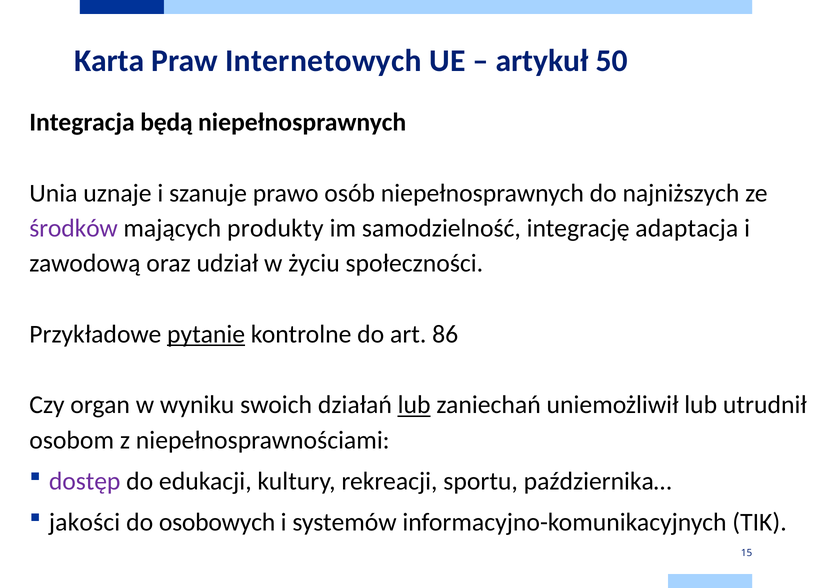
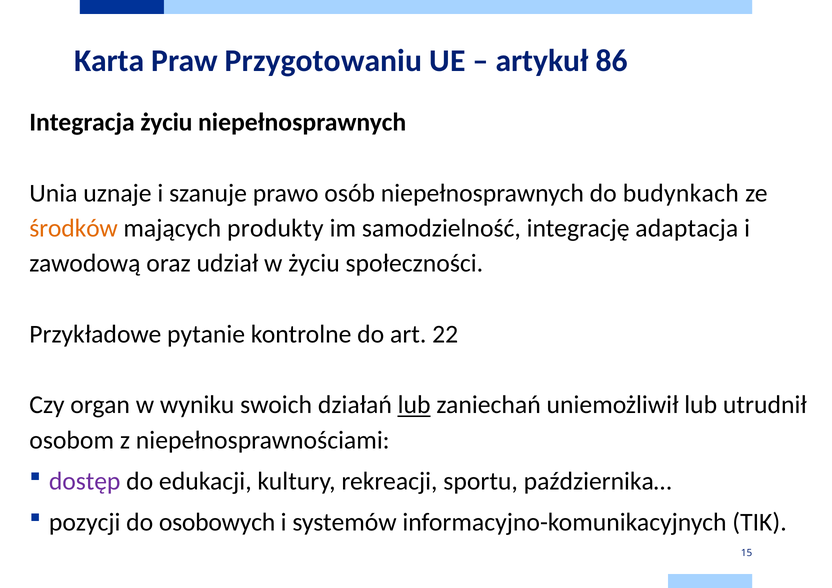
Internetowych: Internetowych -> Przygotowaniu
50: 50 -> 86
Integracja będą: będą -> życiu
najniższych: najniższych -> budynkach
środków colour: purple -> orange
pytanie underline: present -> none
86: 86 -> 22
jakości: jakości -> pozycji
